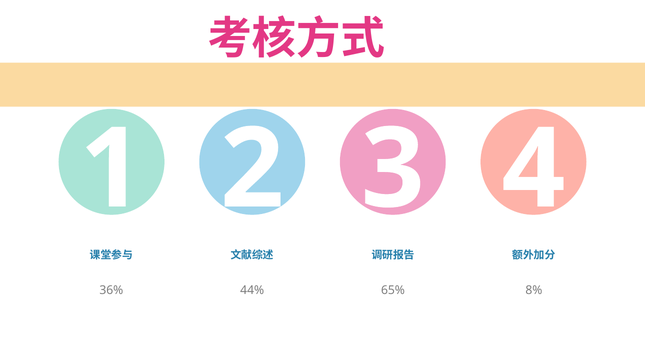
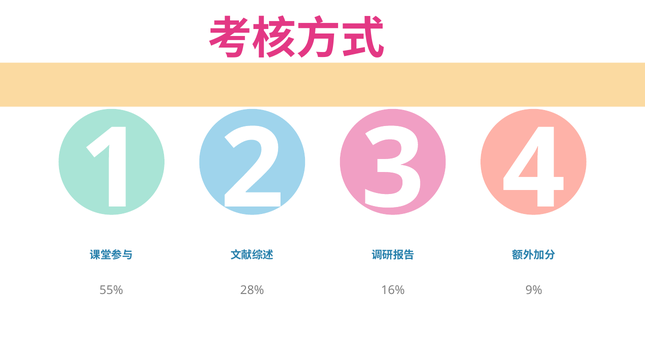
36%: 36% -> 55%
44%: 44% -> 28%
65%: 65% -> 16%
8%: 8% -> 9%
